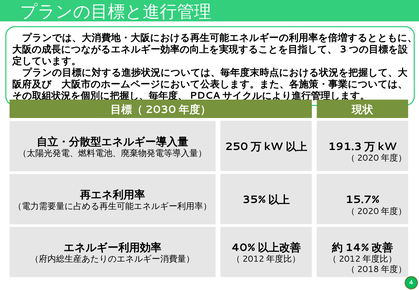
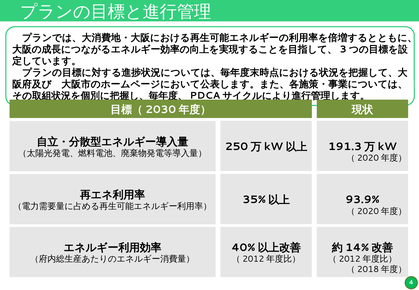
15.7%: 15.7% -> 93.9%
